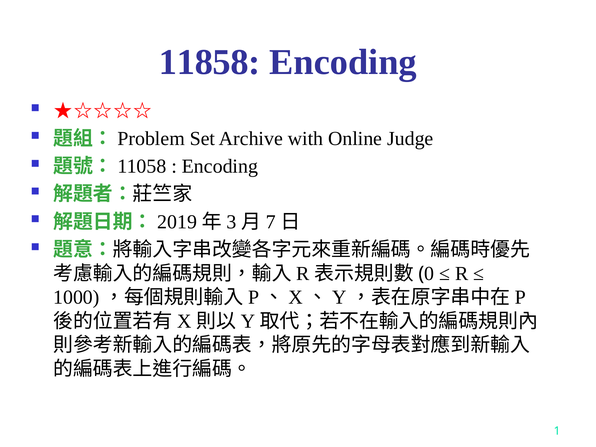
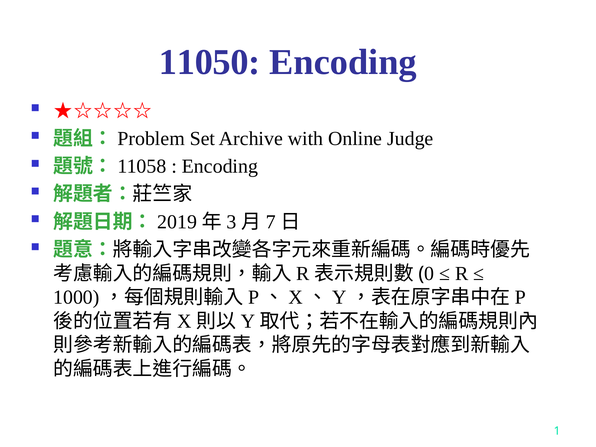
11858: 11858 -> 11050
